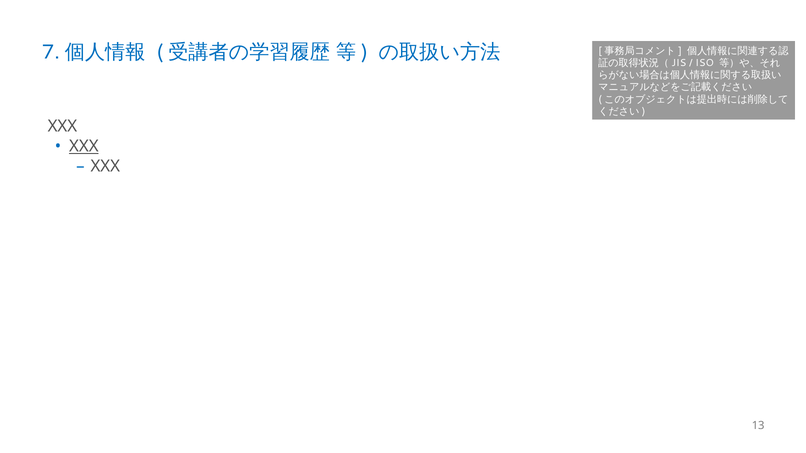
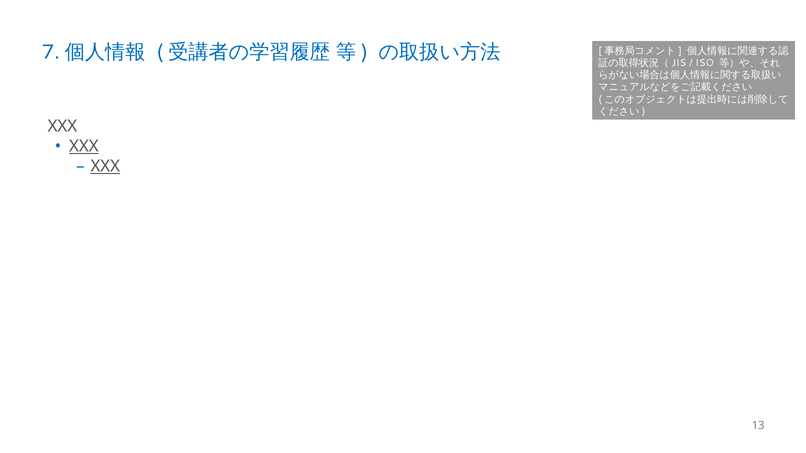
XXX at (105, 167) underline: none -> present
